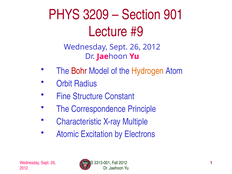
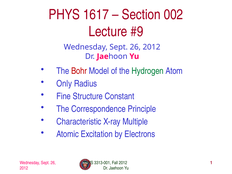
3209: 3209 -> 1617
901: 901 -> 002
Hydrogen colour: orange -> green
Orbit: Orbit -> Only
